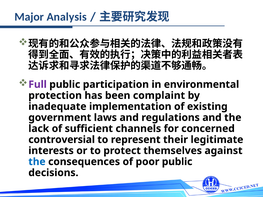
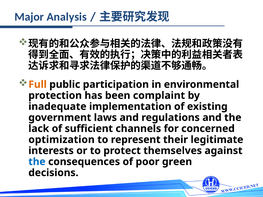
Full colour: purple -> orange
controversial: controversial -> optimization
poor public: public -> green
